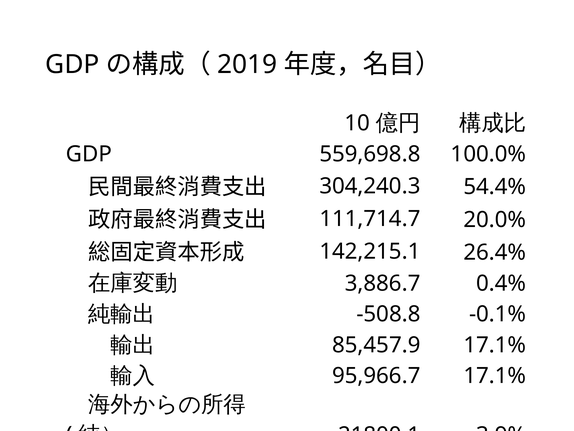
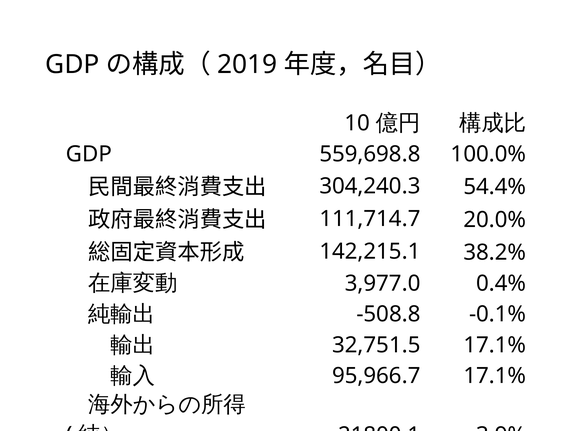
26.4%: 26.4% -> 38.2%
3,886.7: 3,886.7 -> 3,977.0
85,457.9: 85,457.9 -> 32,751.5
